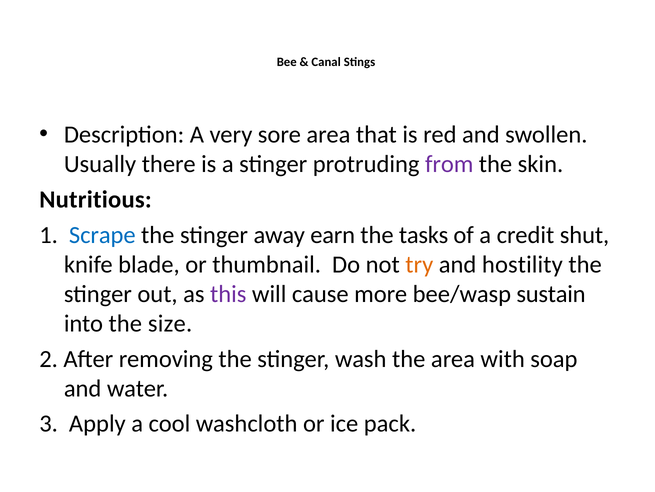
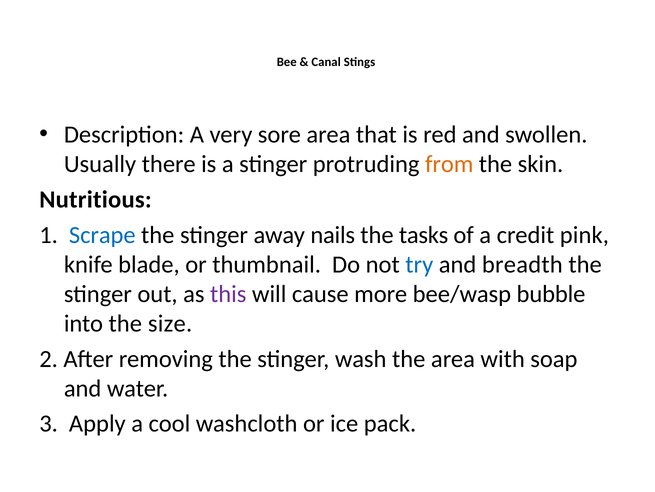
from colour: purple -> orange
earn: earn -> nails
shut: shut -> pink
try colour: orange -> blue
hostility: hostility -> breadth
sustain: sustain -> bubble
